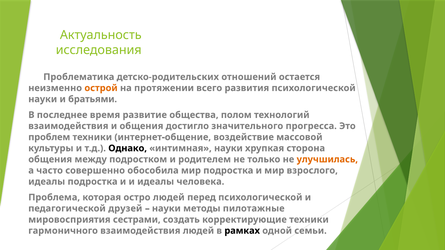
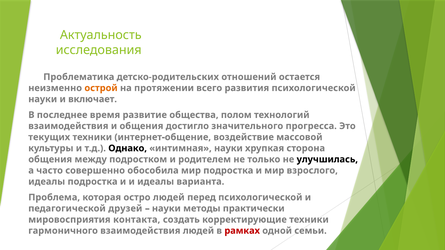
братьями: братьями -> включает
проблем: проблем -> текущих
улучшилась colour: orange -> black
человека: человека -> варианта
пилотажные: пилотажные -> практически
сестрами: сестрами -> контакта
рамках colour: black -> red
